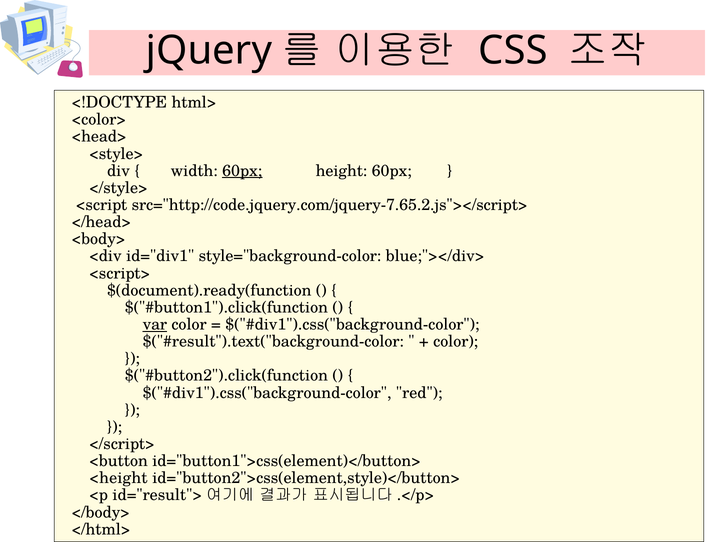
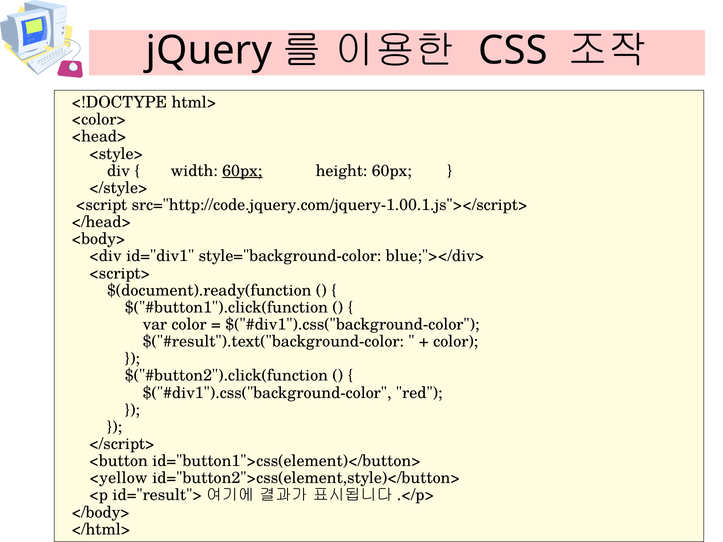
src="http://code.jquery.com/jquery-7.65.2.js"></script>: src="http://code.jquery.com/jquery-7.65.2.js"></script> -> src="http://code.jquery.com/jquery-1.00.1.js"></script>
var underline: present -> none
<height: <height -> <yellow
